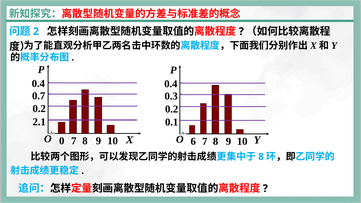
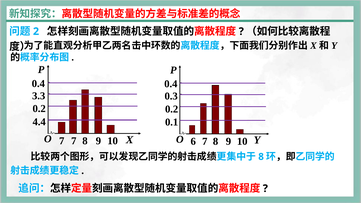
0.7: 0.7 -> 3.3
2.1: 2.1 -> 4.4
O 0: 0 -> 7
